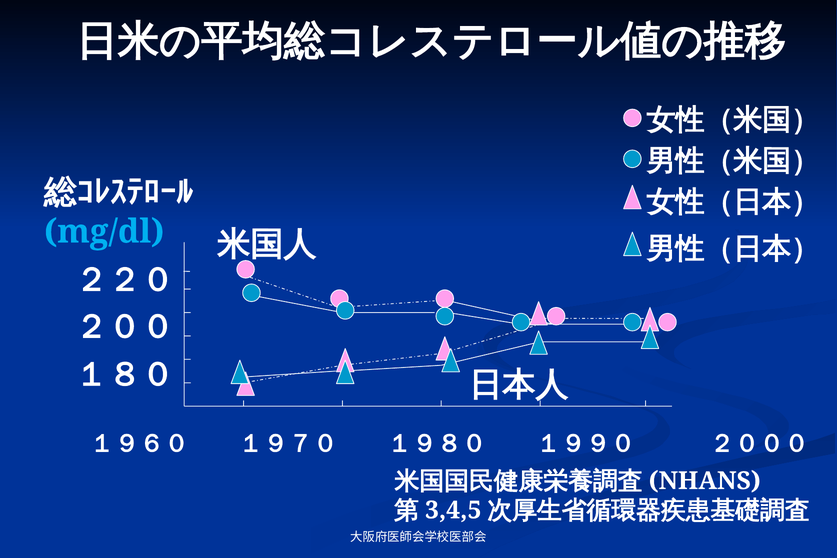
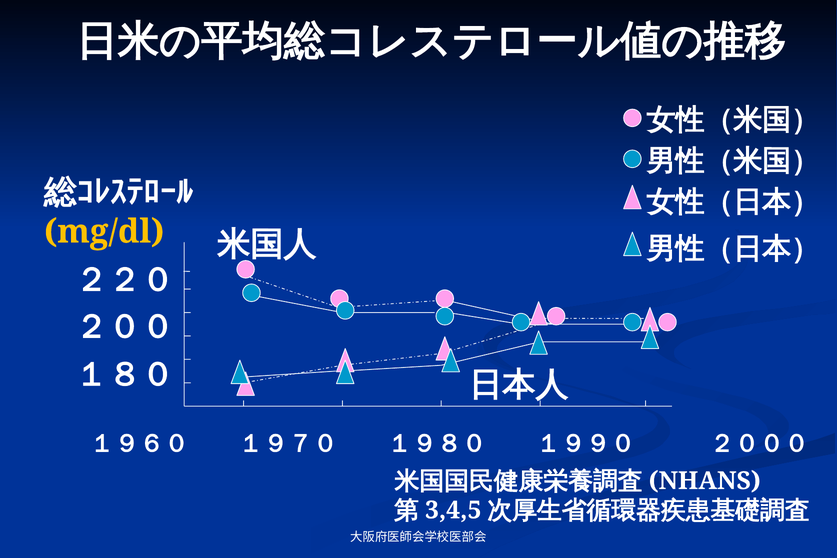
mg/dl colour: light blue -> yellow
